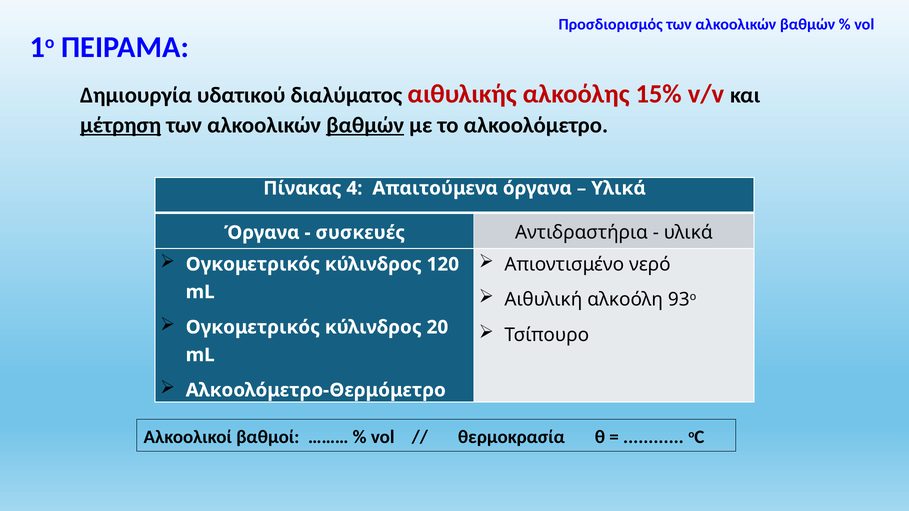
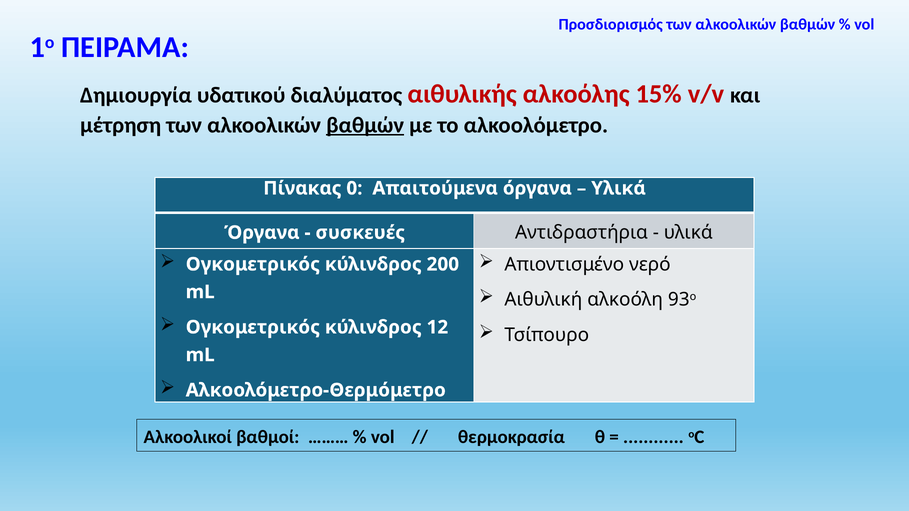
μέτρηση underline: present -> none
4: 4 -> 0
120: 120 -> 200
20: 20 -> 12
